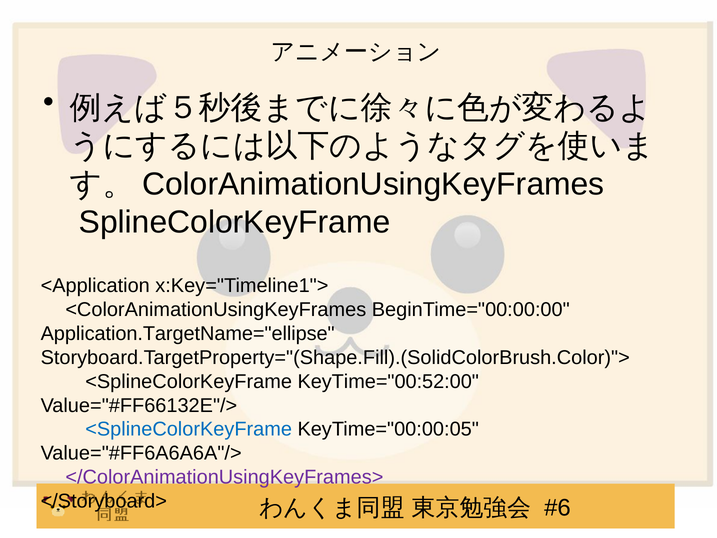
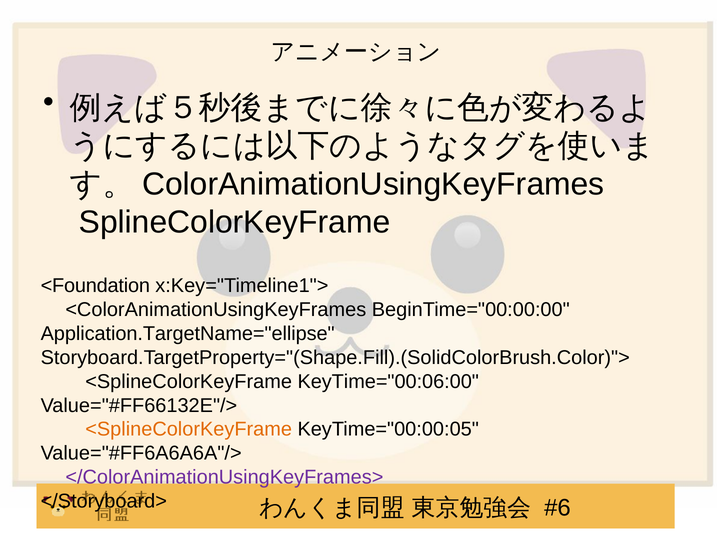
<Application: <Application -> <Foundation
KeyTime="00:52:00: KeyTime="00:52:00 -> KeyTime="00:06:00
<SplineColorKeyFrame at (189, 429) colour: blue -> orange
